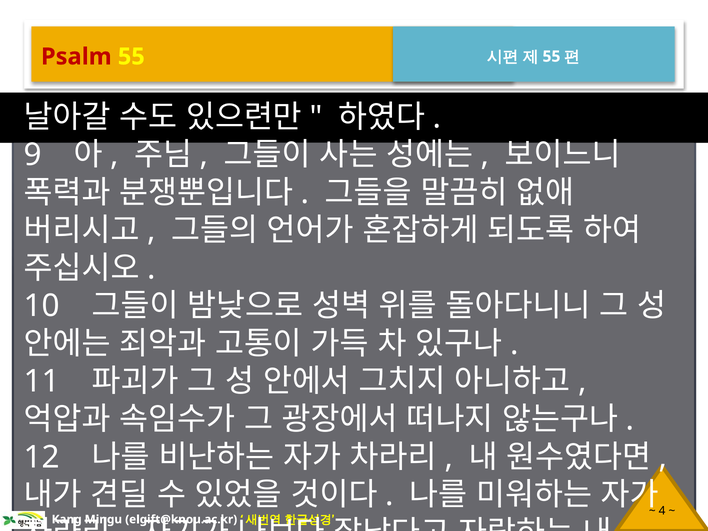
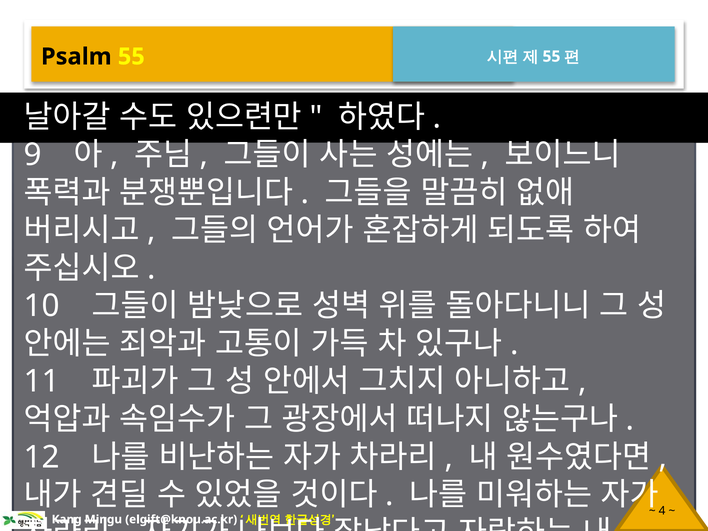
Psalm colour: red -> black
